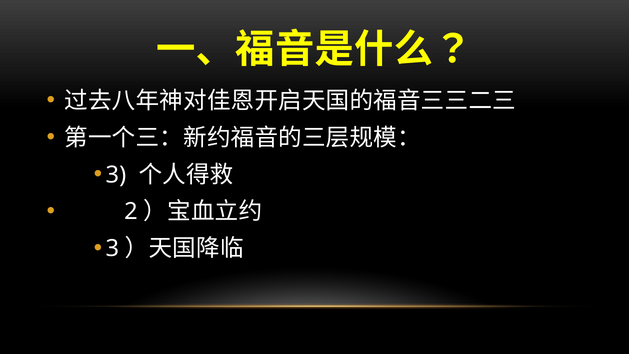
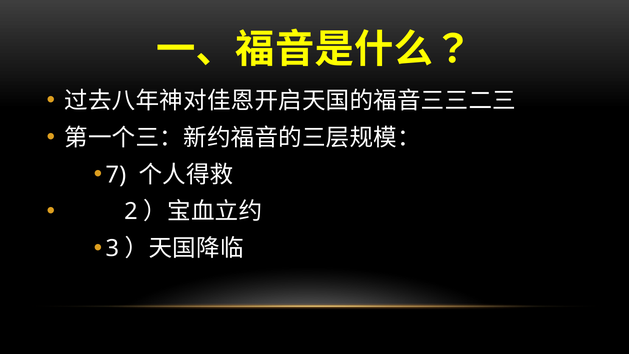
3 at (116, 175): 3 -> 7
